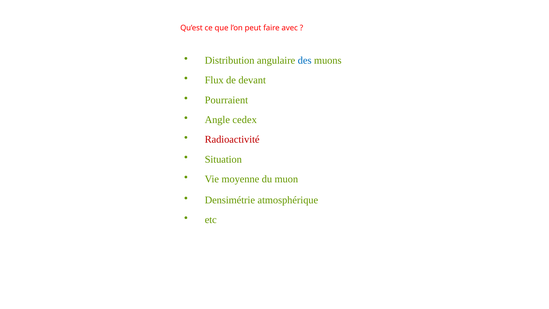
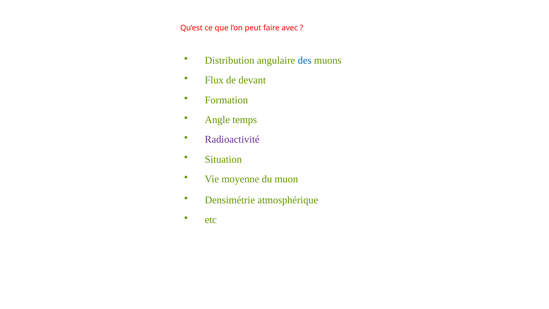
Pourraient: Pourraient -> Formation
cedex: cedex -> temps
Radioactivité colour: red -> purple
